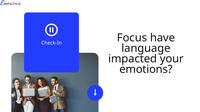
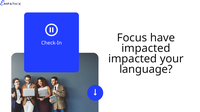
language at (146, 49): language -> impacted
emotions: emotions -> language
